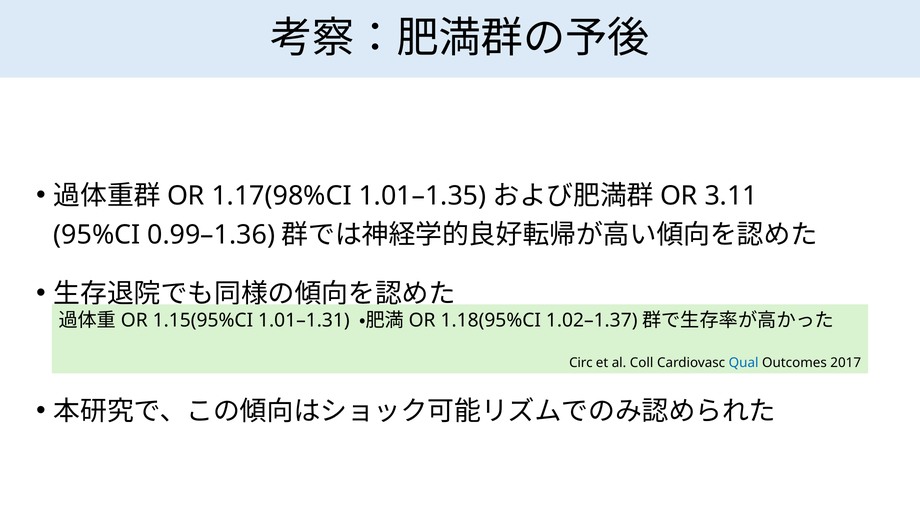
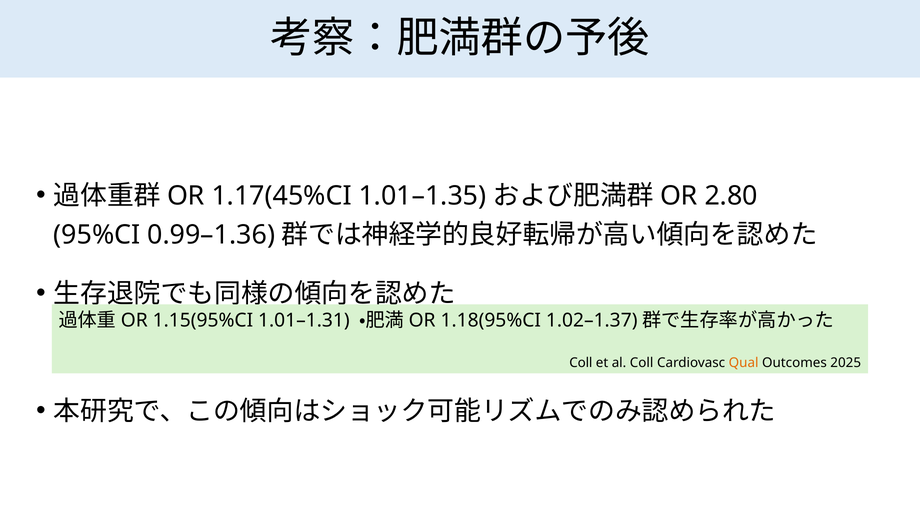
1.17(98%CI: 1.17(98%CI -> 1.17(45%CI
3.11: 3.11 -> 2.80
Circ at (581, 362): Circ -> Coll
Qual colour: blue -> orange
2017: 2017 -> 2025
